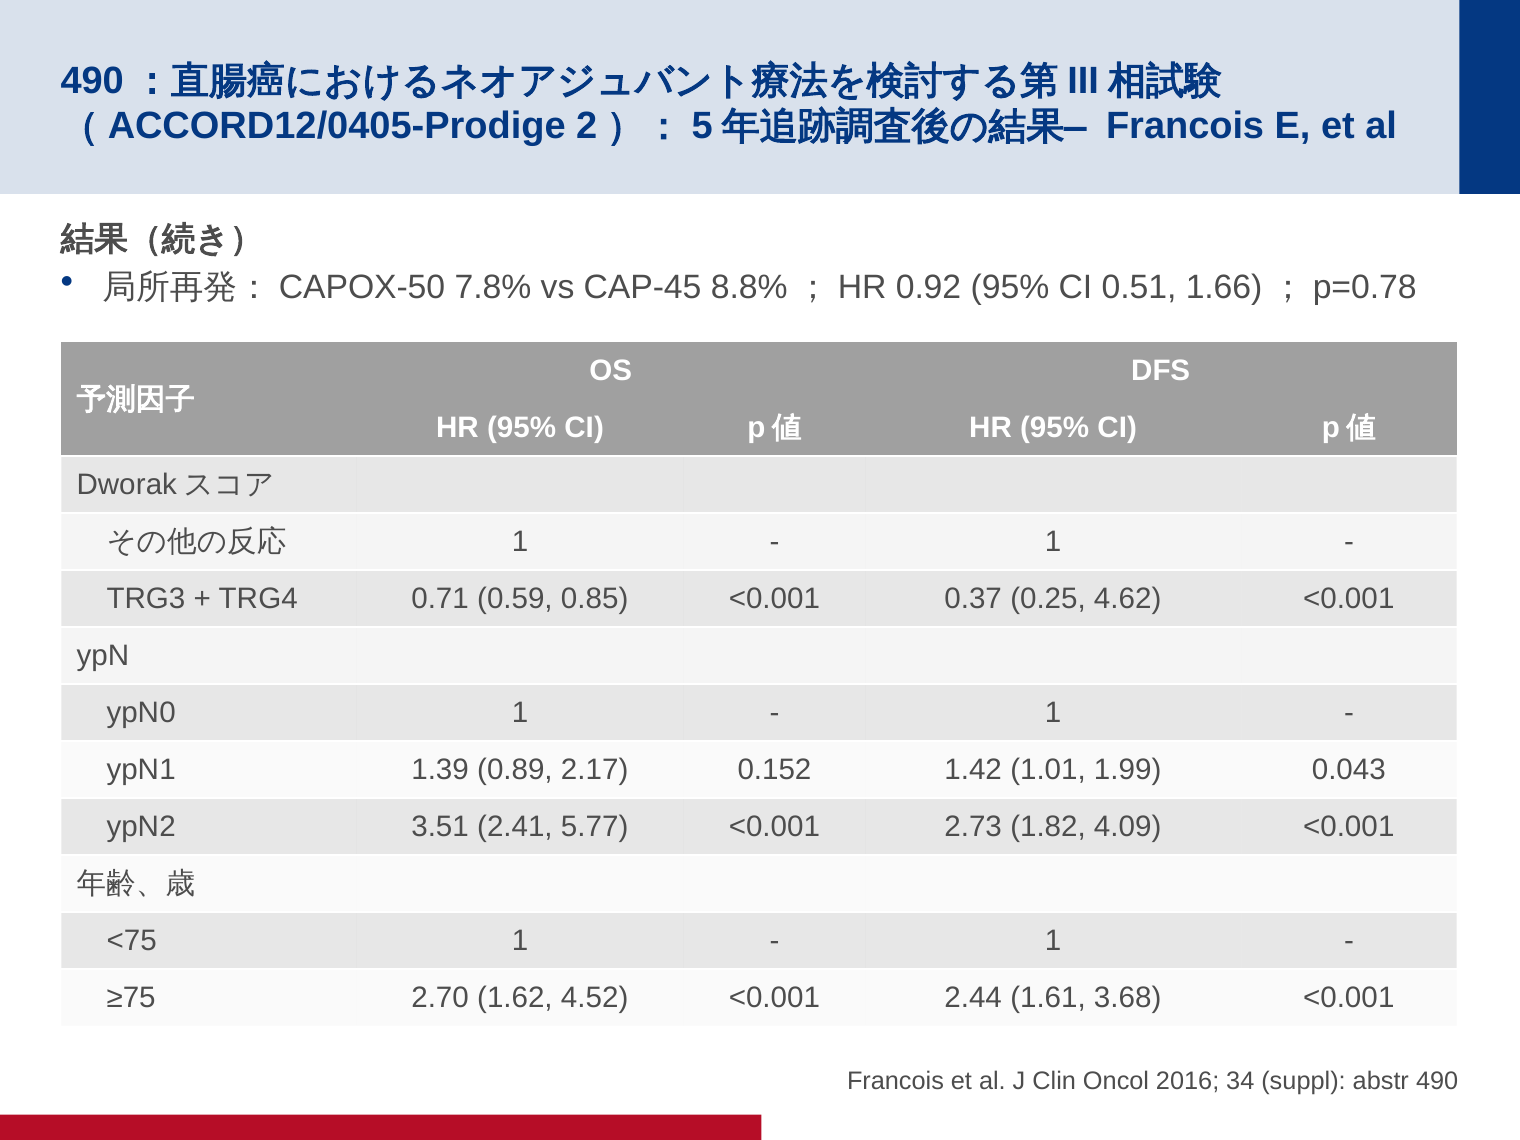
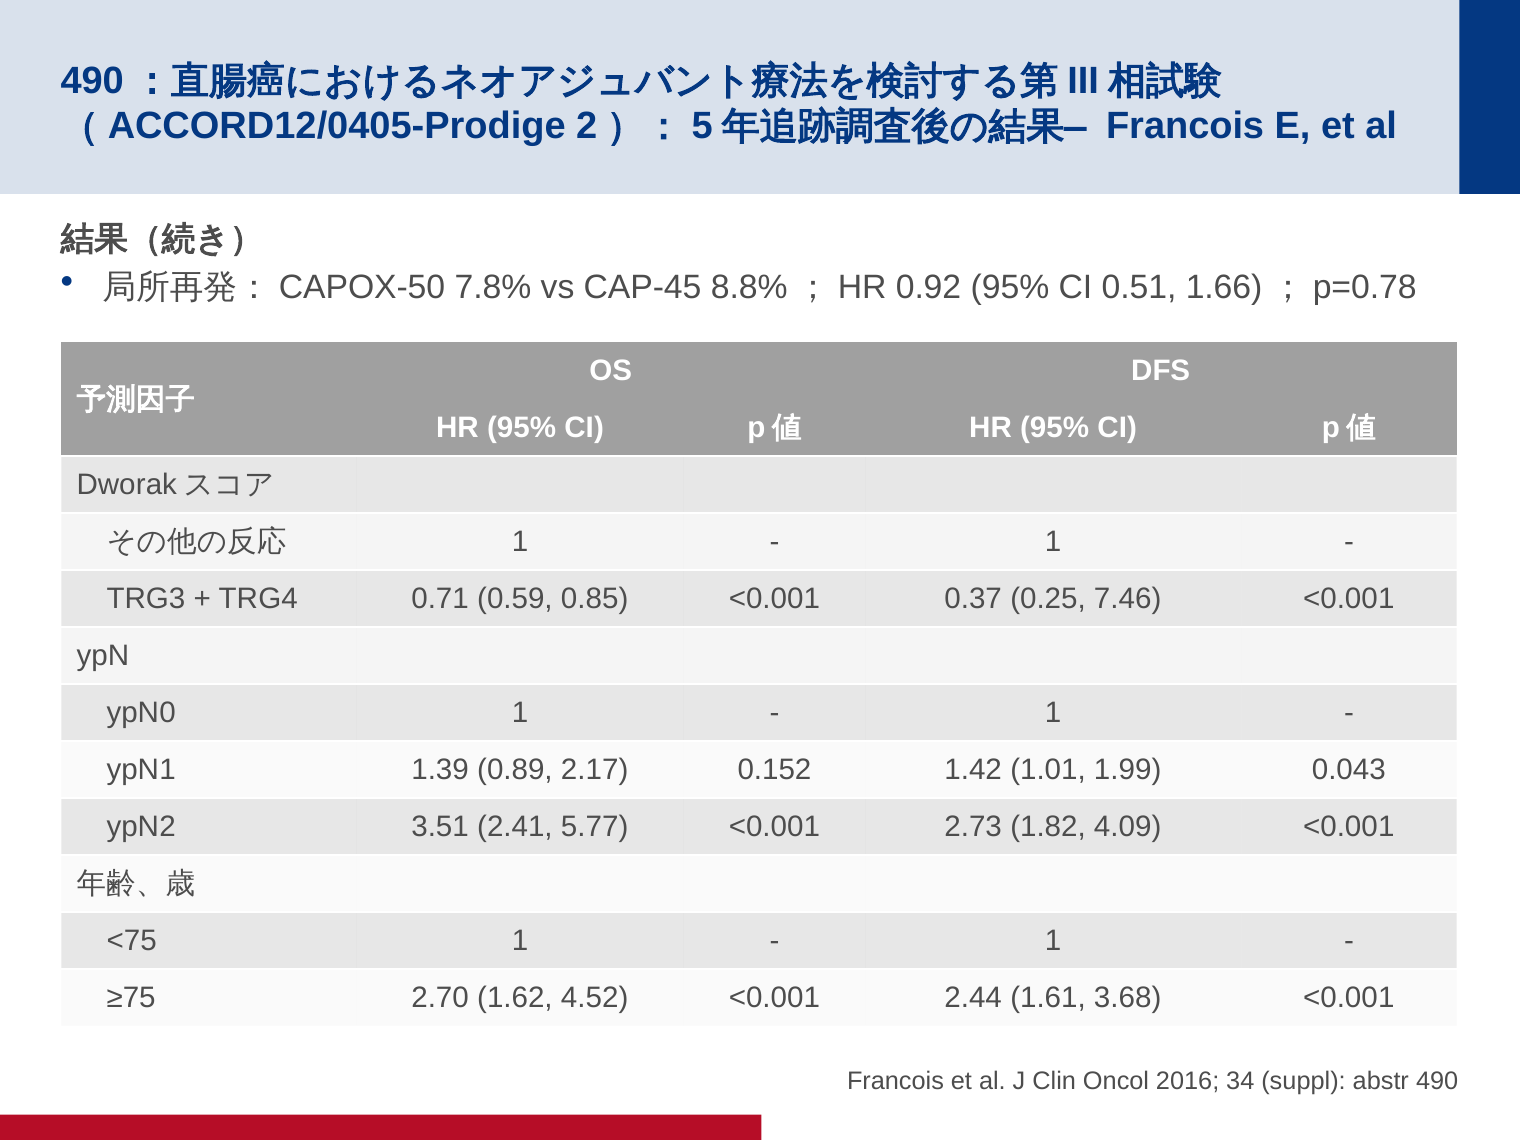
4.62: 4.62 -> 7.46
